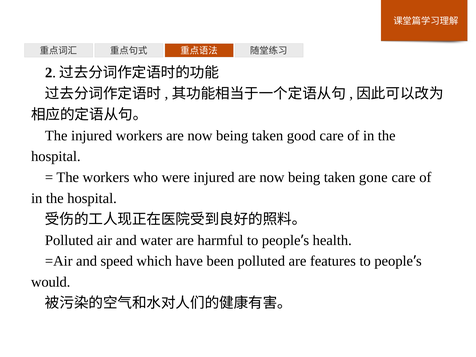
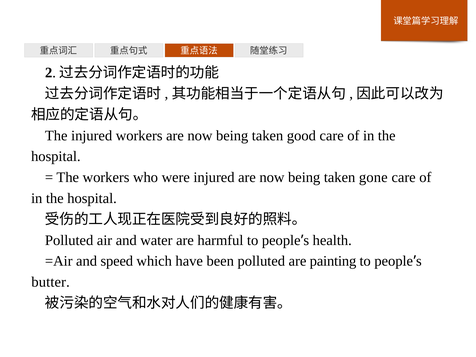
features: features -> painting
would: would -> butter
